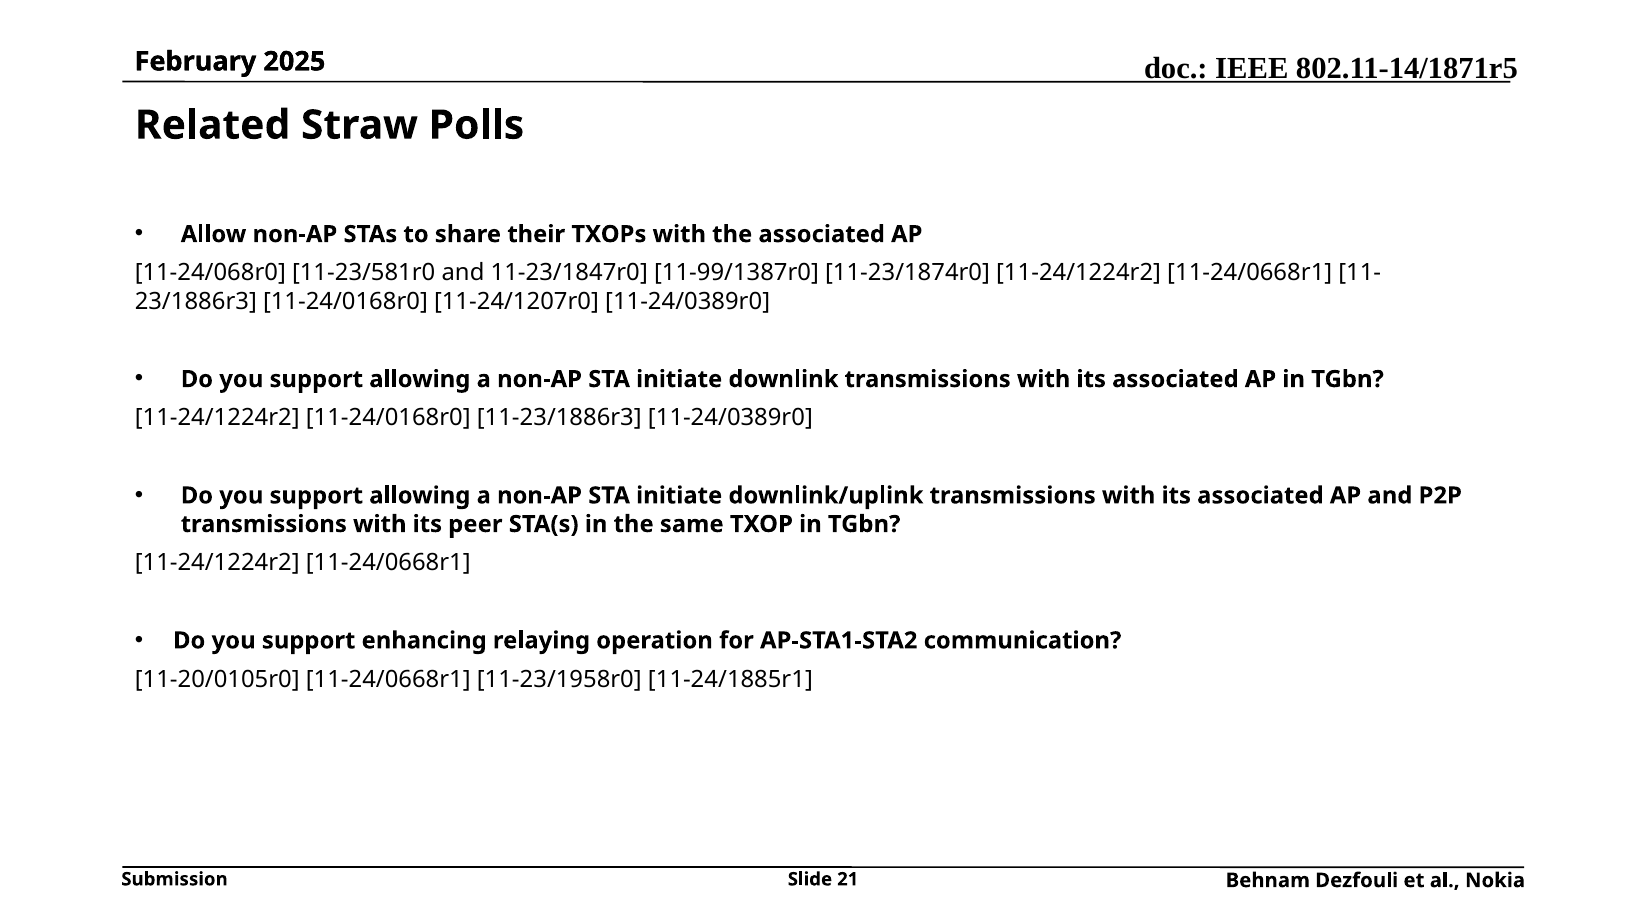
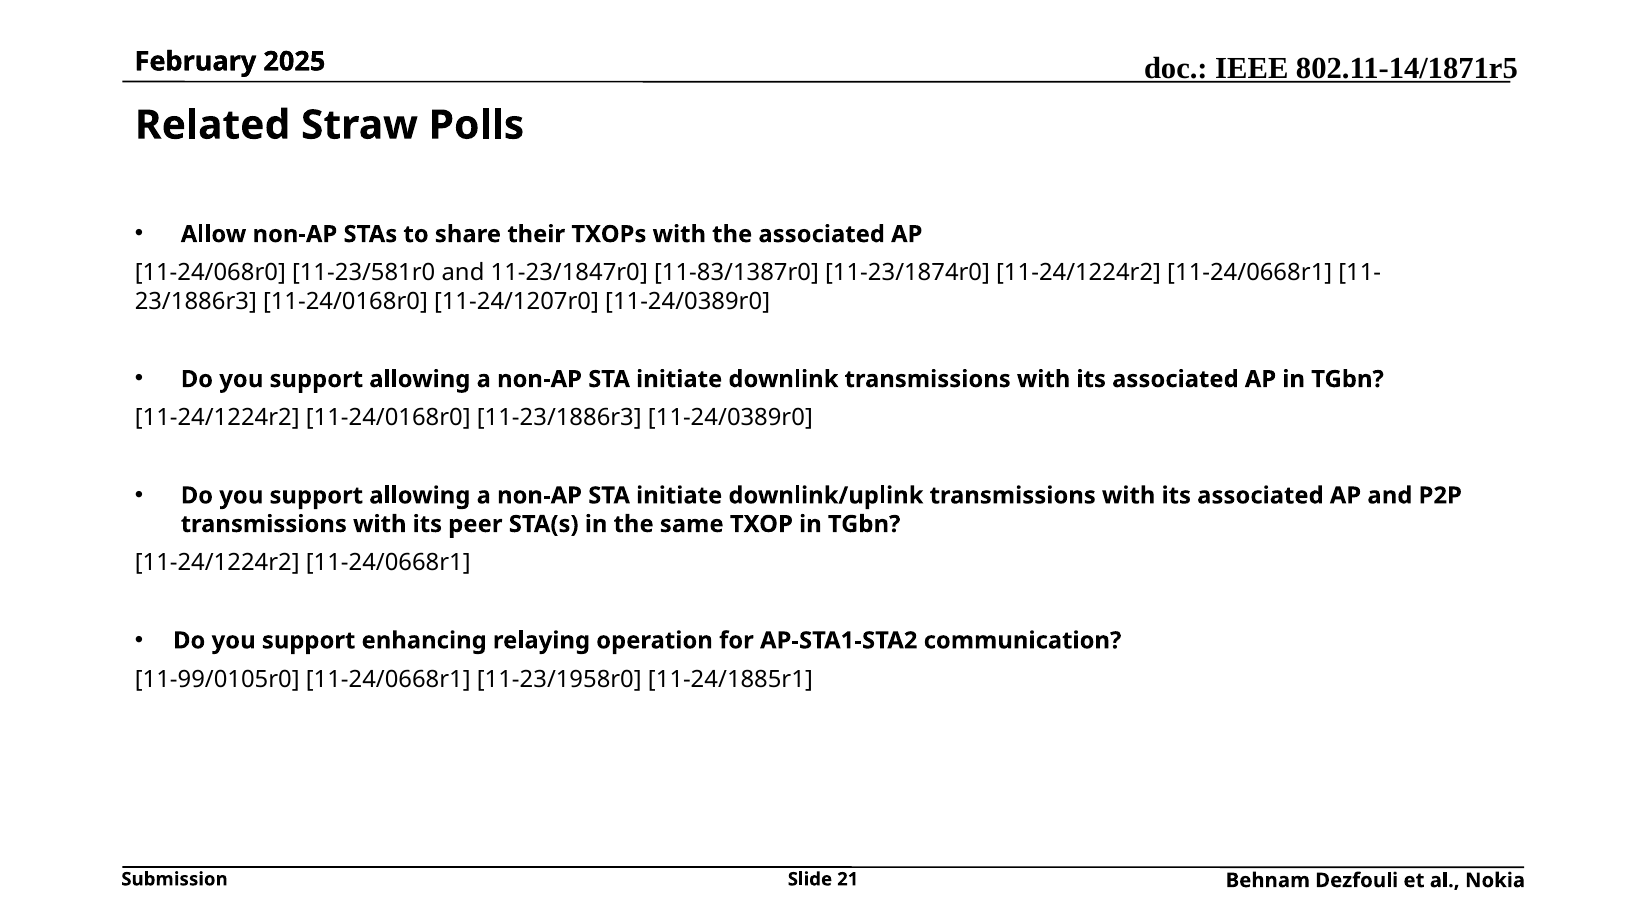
11-99/1387r0: 11-99/1387r0 -> 11-83/1387r0
11-20/0105r0: 11-20/0105r0 -> 11-99/0105r0
